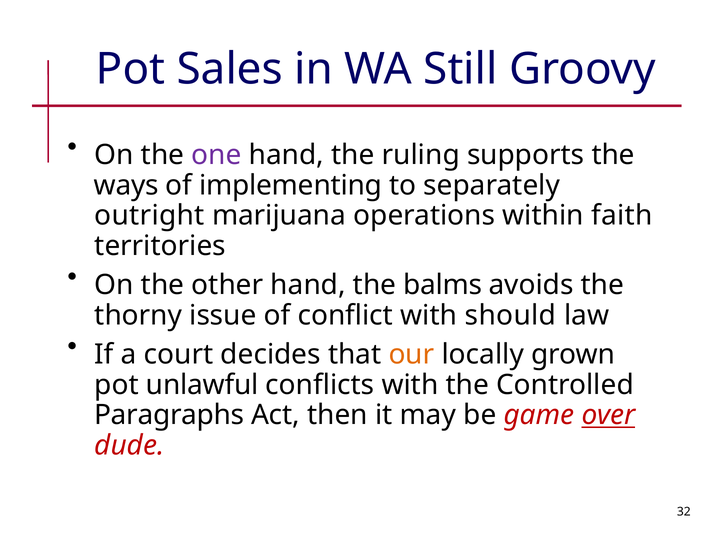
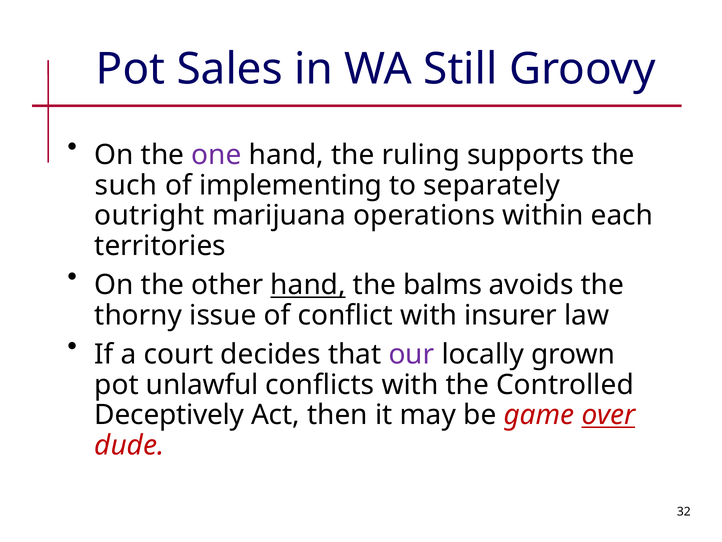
ways: ways -> such
faith: faith -> each
hand at (308, 285) underline: none -> present
should: should -> insurer
our colour: orange -> purple
Paragraphs: Paragraphs -> Deceptively
